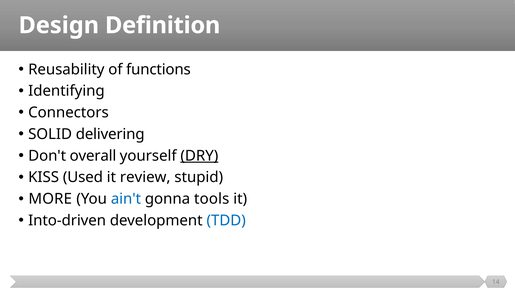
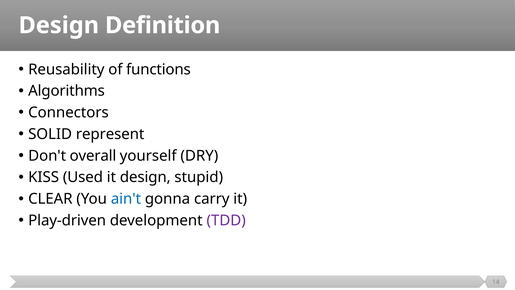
Identifying: Identifying -> Algorithms
delivering: delivering -> represent
DRY underline: present -> none
it review: review -> design
MORE: MORE -> CLEAR
tools: tools -> carry
Into-driven: Into-driven -> Play-driven
TDD colour: blue -> purple
